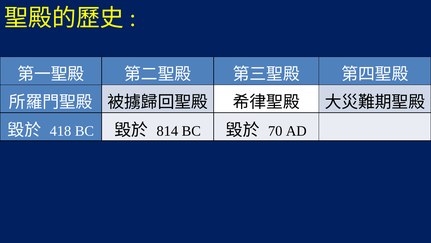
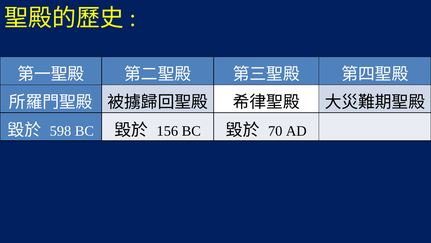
418: 418 -> 598
814: 814 -> 156
